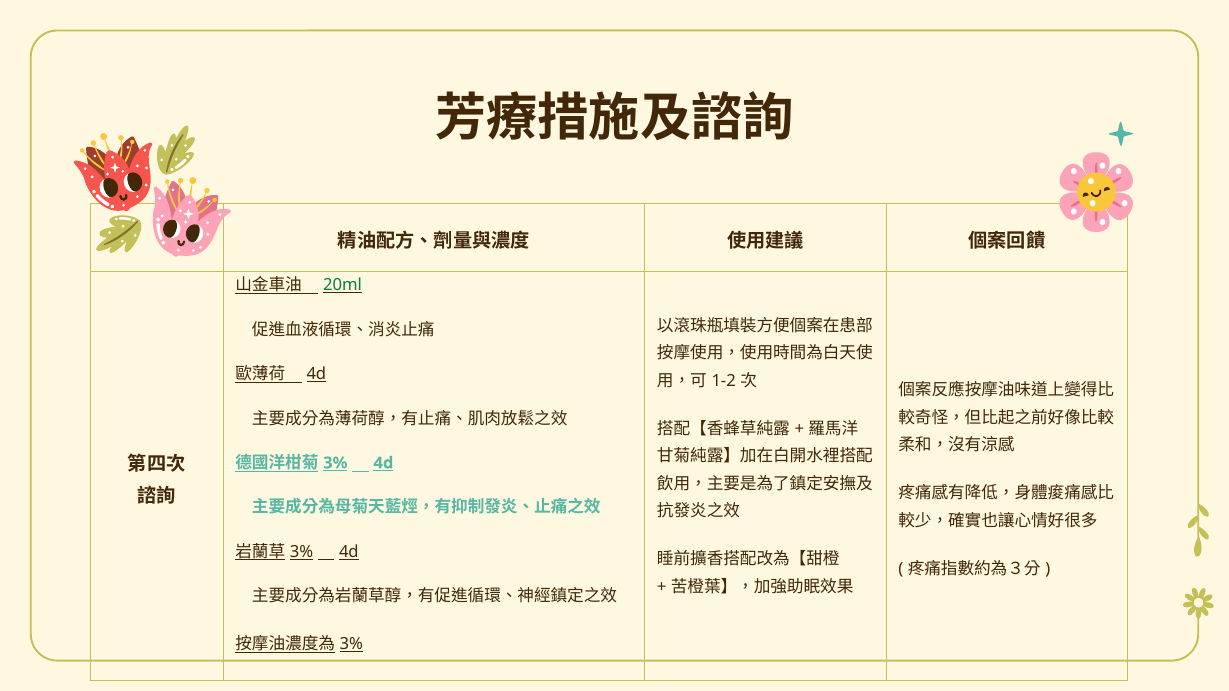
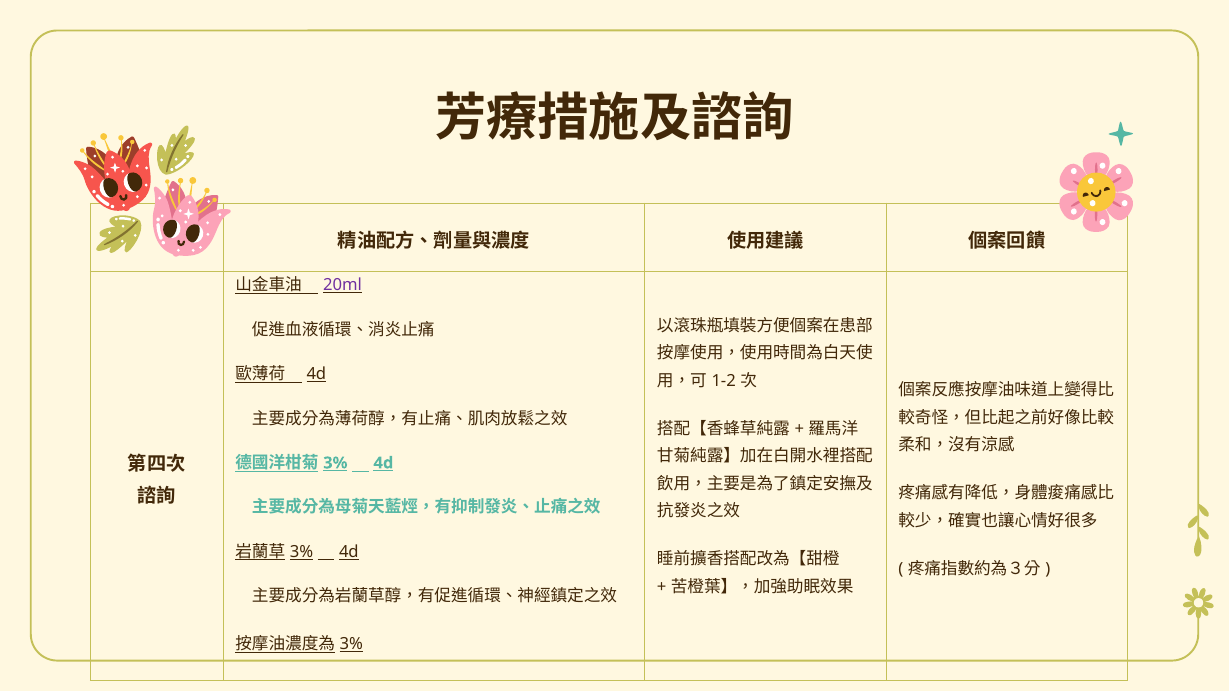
20ml colour: green -> purple
